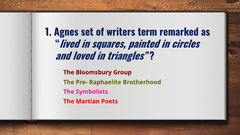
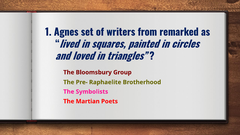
term: term -> from
